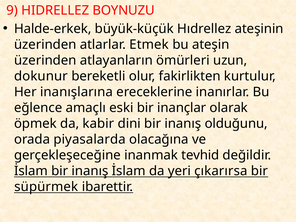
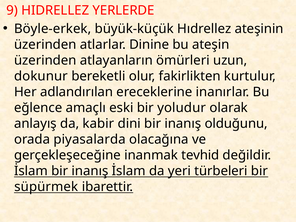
BOYNUZU: BOYNUZU -> YERLERDE
Halde-erkek: Halde-erkek -> Böyle-erkek
Etmek: Etmek -> Dinine
inanışlarına: inanışlarına -> adlandırılan
inançlar: inançlar -> yoludur
öpmek: öpmek -> anlayış
çıkarırsa: çıkarırsa -> türbeleri
